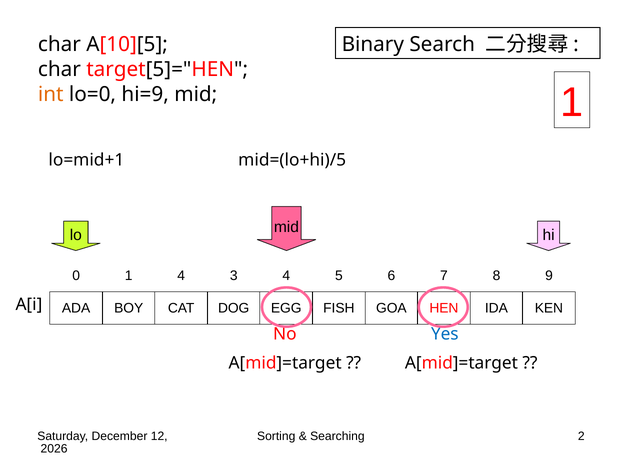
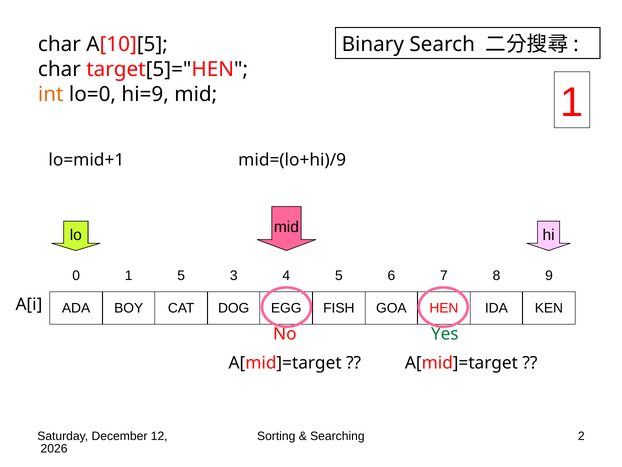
mid=(lo+hi)/5: mid=(lo+hi)/5 -> mid=(lo+hi)/9
1 4: 4 -> 5
Yes colour: blue -> green
